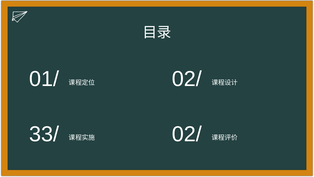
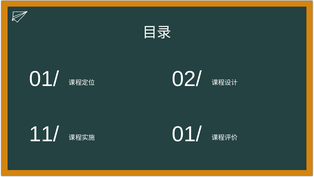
33/: 33/ -> 11/
02/ at (187, 134): 02/ -> 01/
